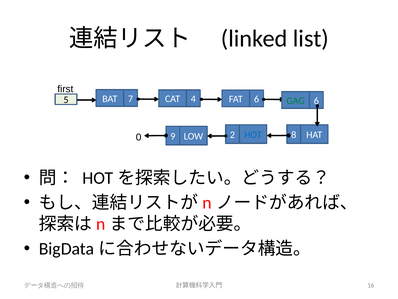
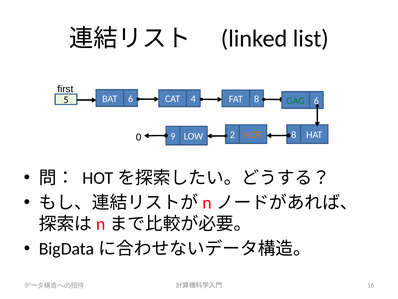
BAT 7: 7 -> 6
FAT 6: 6 -> 8
HOT colour: blue -> orange
